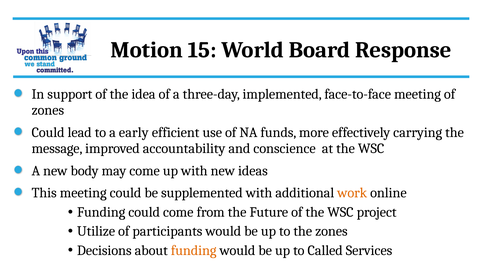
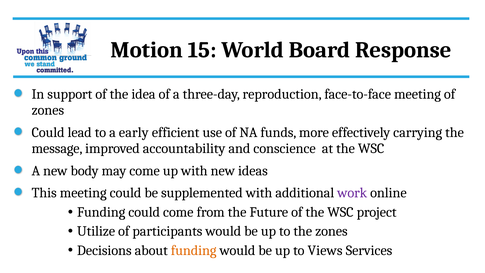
implemented: implemented -> reproduction
work colour: orange -> purple
Called: Called -> Views
